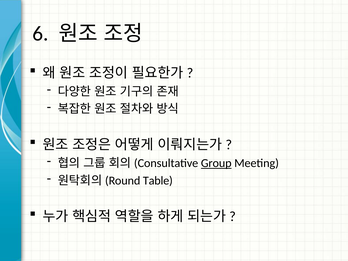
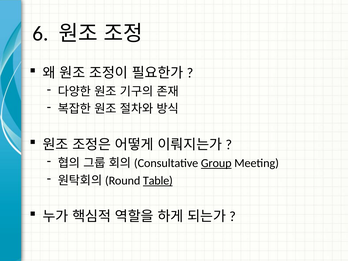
Table underline: none -> present
